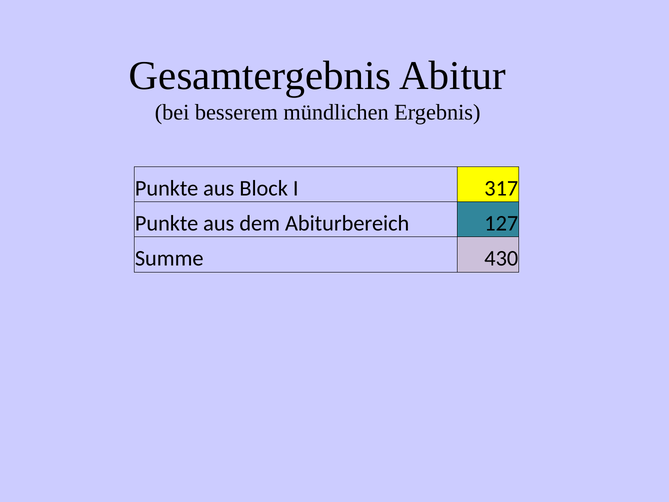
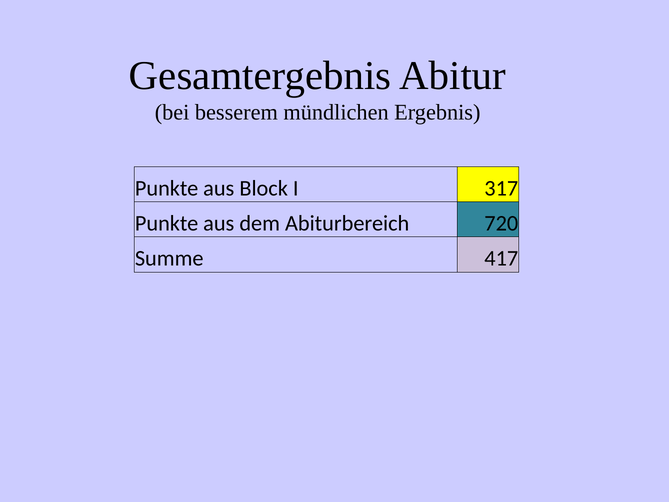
127: 127 -> 720
430: 430 -> 417
